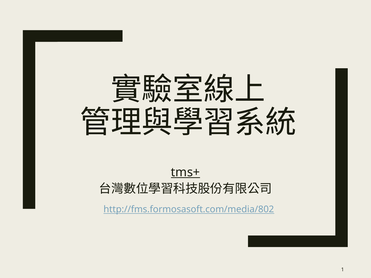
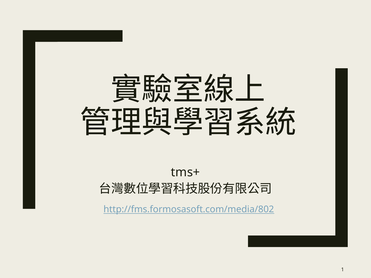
tms+ underline: present -> none
